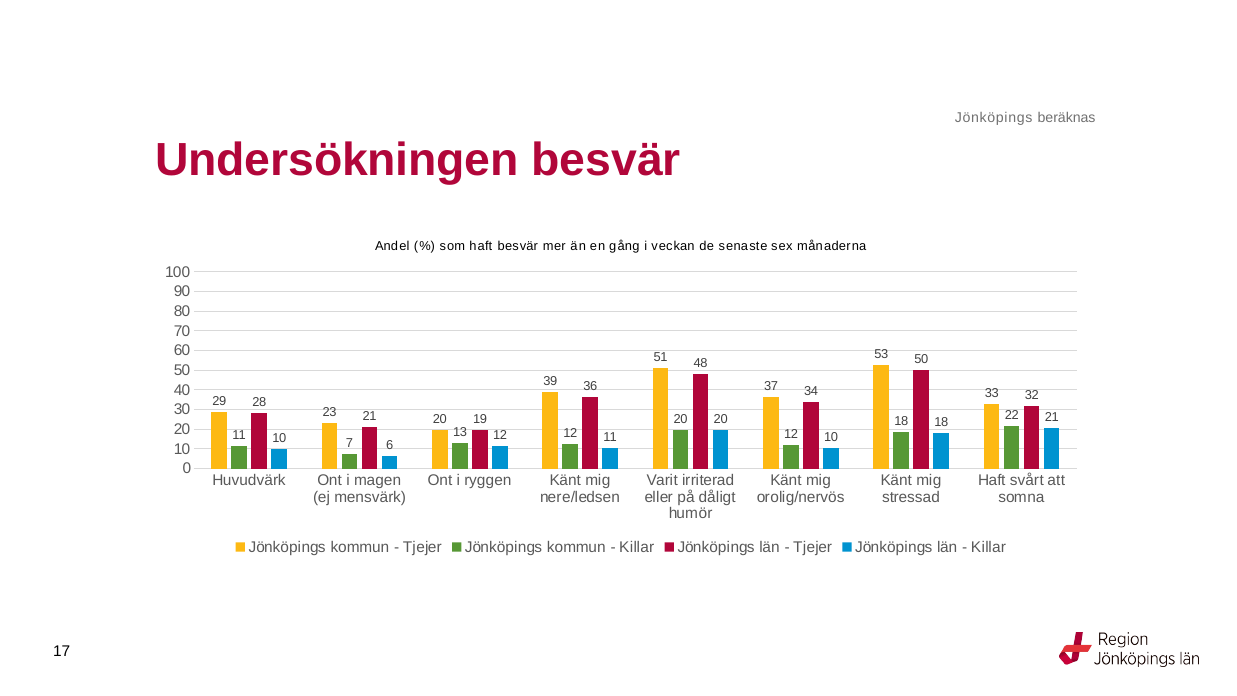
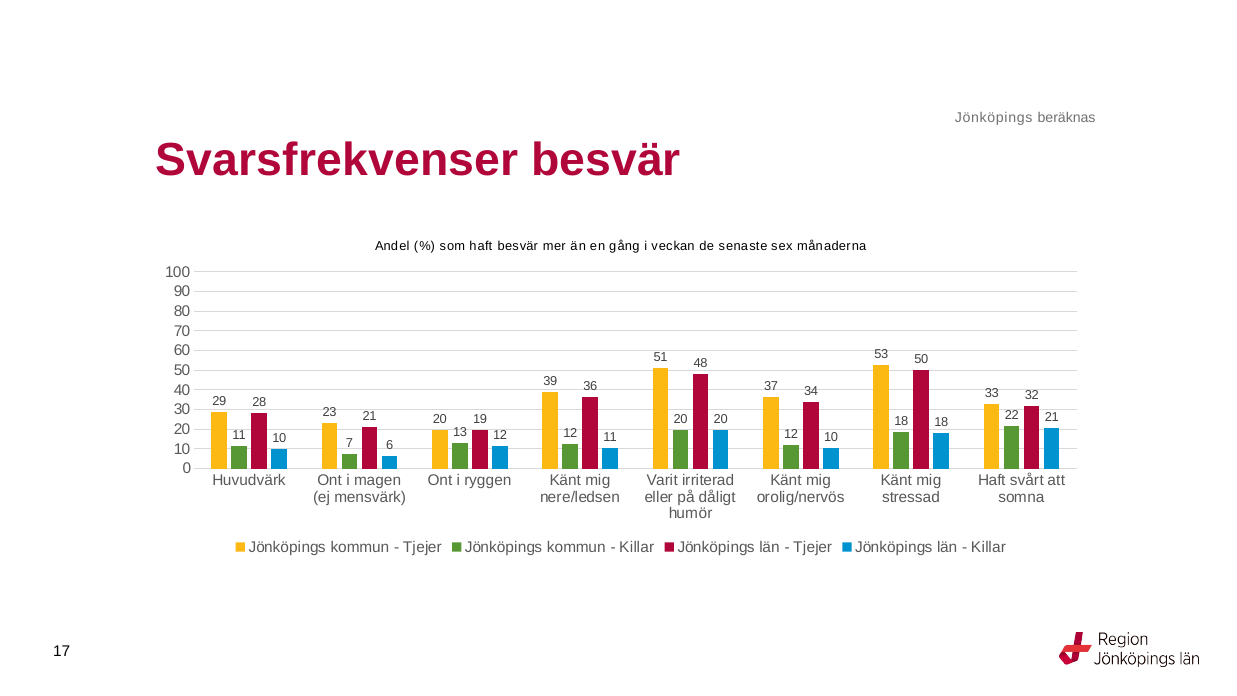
Undersökningen: Undersökningen -> Svarsfrekvenser
